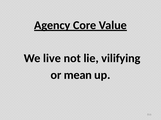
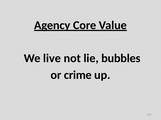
vilifying: vilifying -> bubbles
mean: mean -> crime
